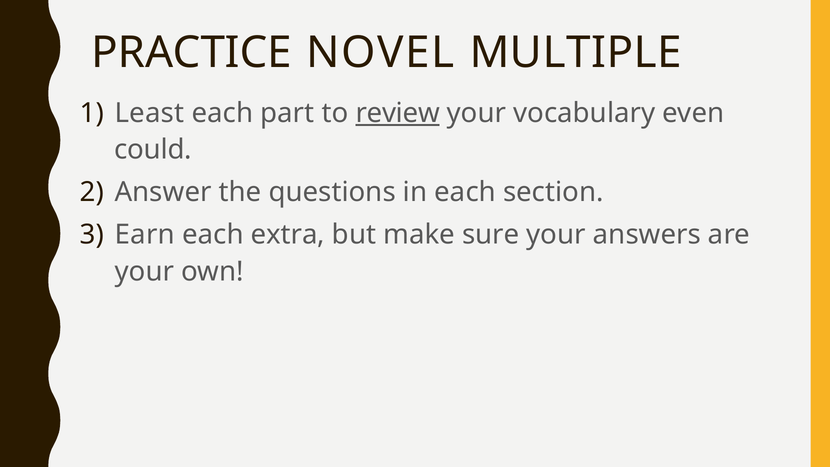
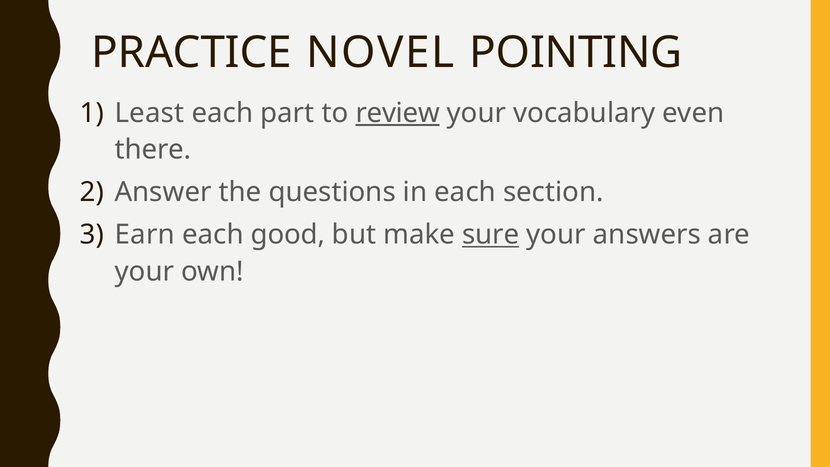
MULTIPLE: MULTIPLE -> POINTING
could: could -> there
extra: extra -> good
sure underline: none -> present
